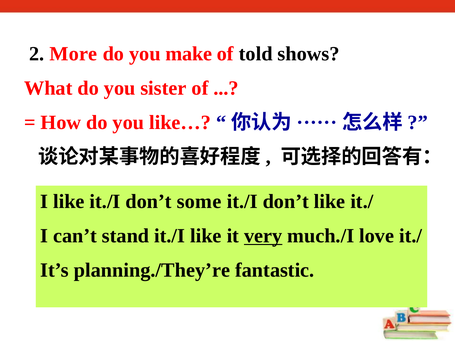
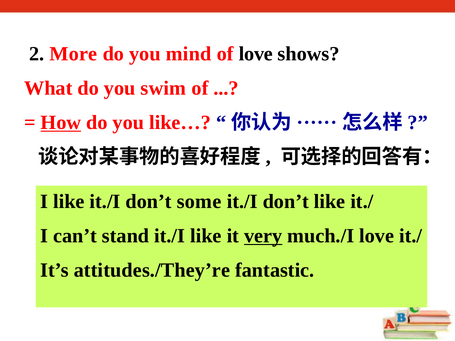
make: make -> mind
of told: told -> love
sister: sister -> swim
How underline: none -> present
planning./They’re: planning./They’re -> attitudes./They’re
